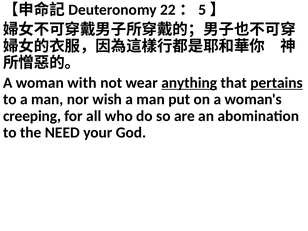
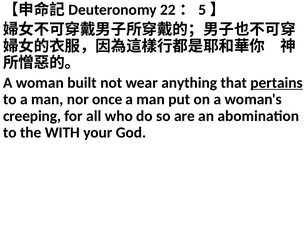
with: with -> built
anything underline: present -> none
wish: wish -> once
NEED: NEED -> WITH
